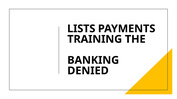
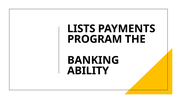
TRAINING: TRAINING -> PROGRAM
DENIED: DENIED -> ABILITY
